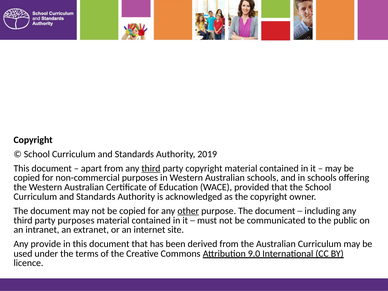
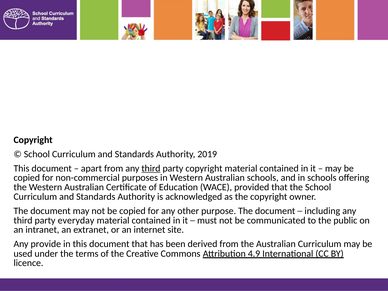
other underline: present -> none
party purposes: purposes -> everyday
9.0: 9.0 -> 4.9
